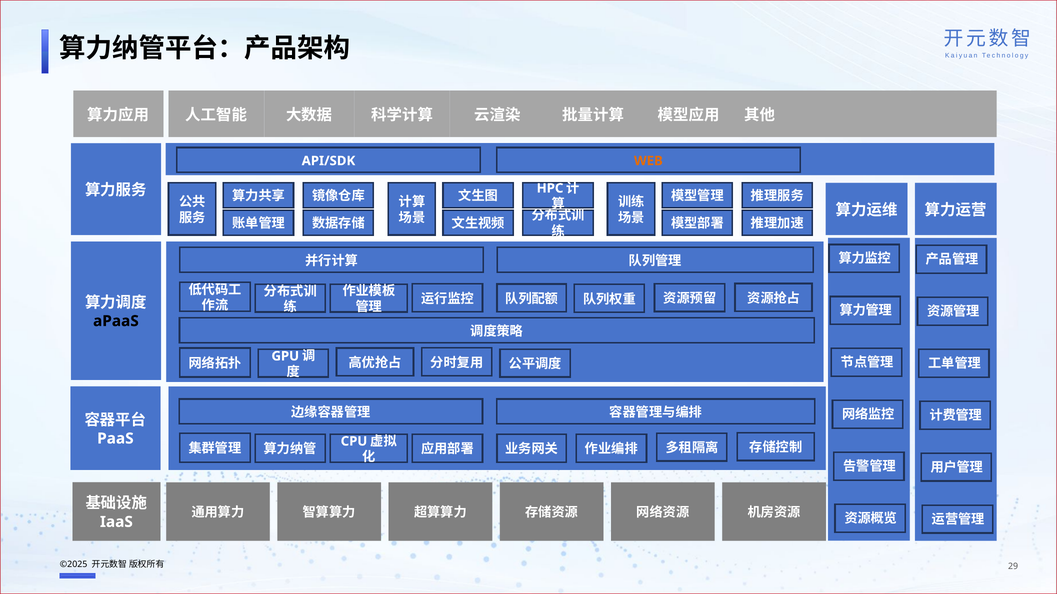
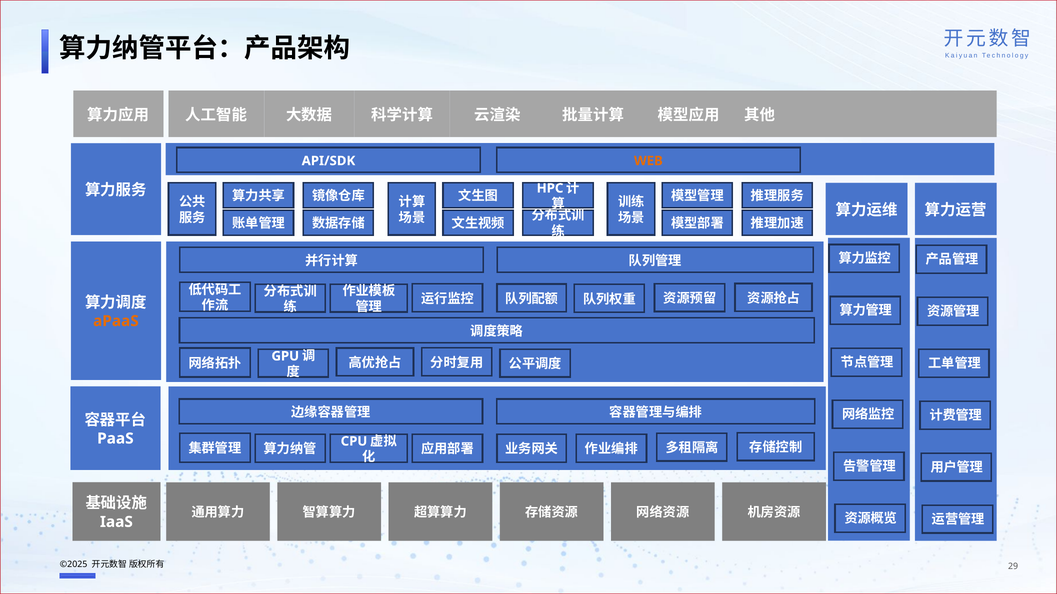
aPaaS colour: black -> orange
